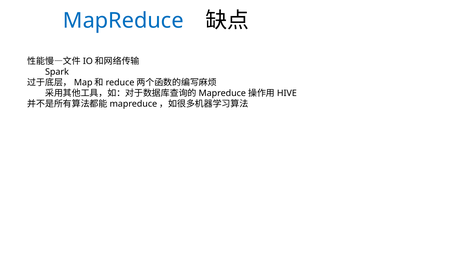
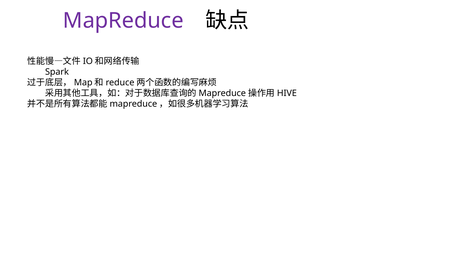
MapReduce colour: blue -> purple
